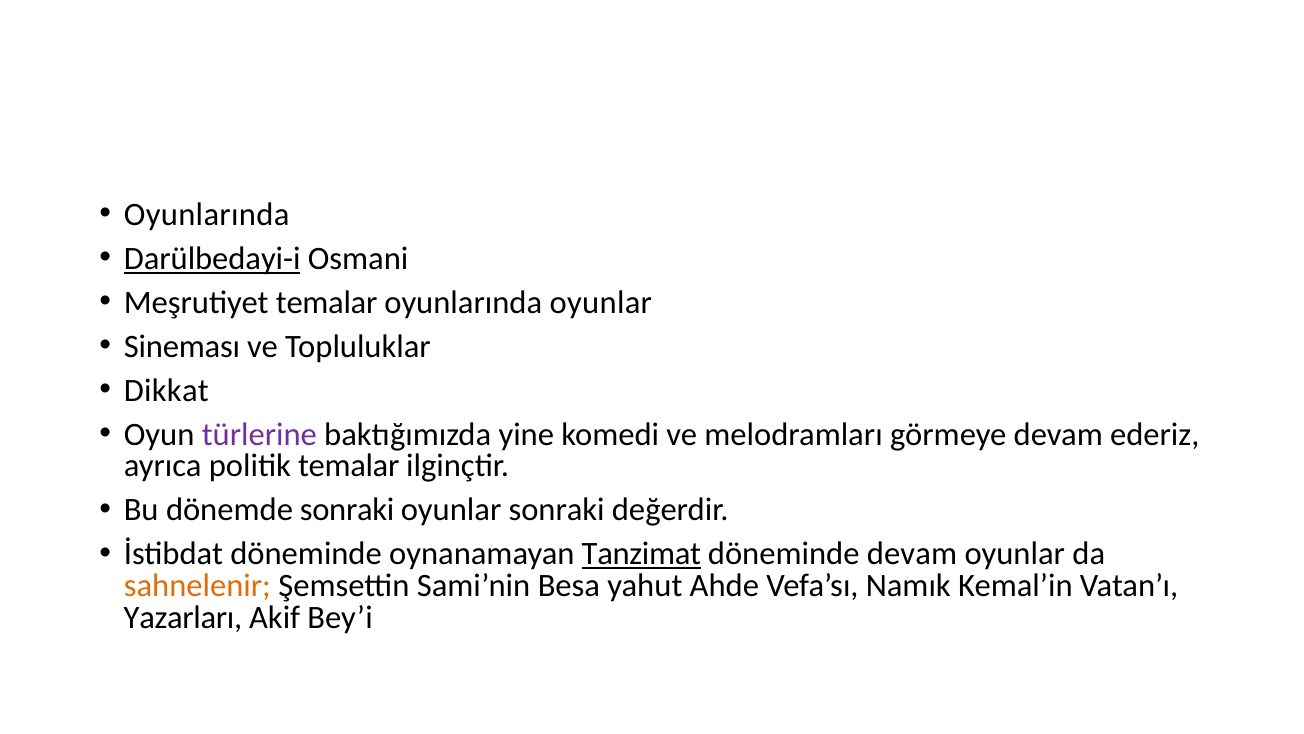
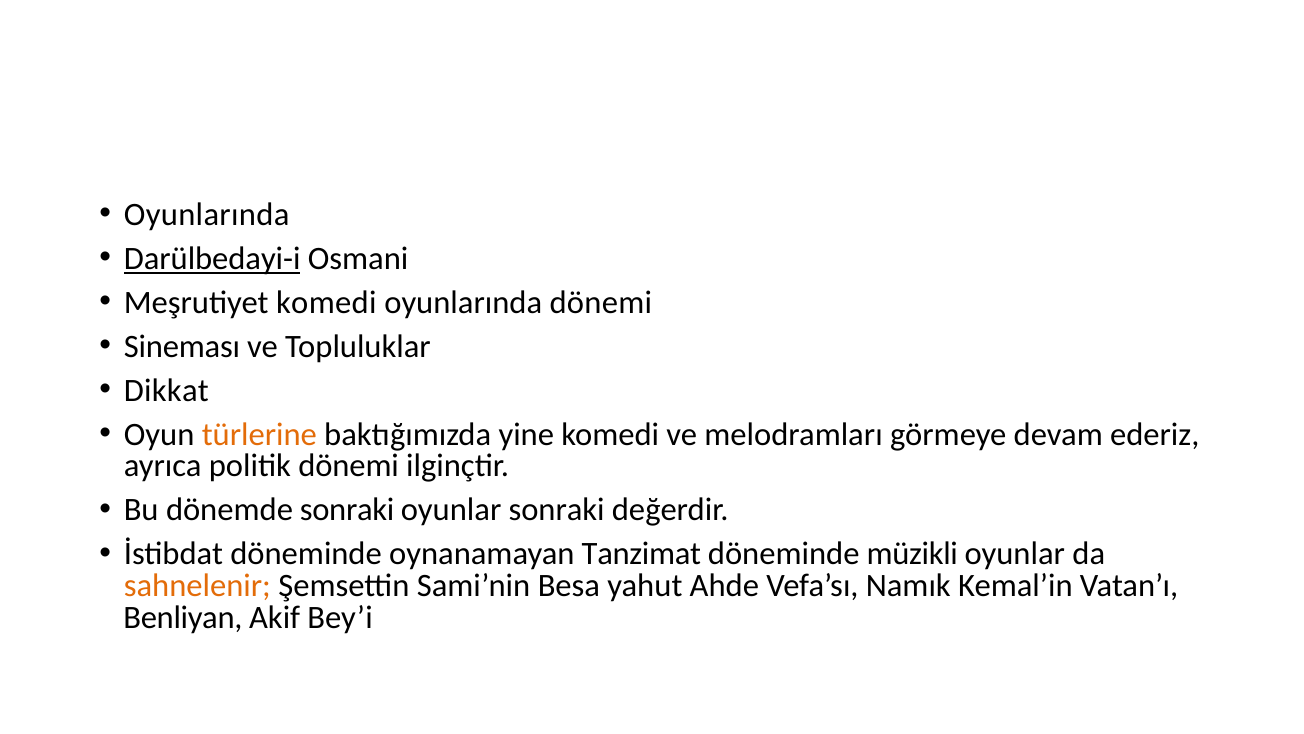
Meşrutiyet temalar: temalar -> komedi
oyunlarında oyunlar: oyunlar -> dönemi
türlerine colour: purple -> orange
politik temalar: temalar -> dönemi
Tanzimat underline: present -> none
döneminde devam: devam -> müzikli
Yazarları: Yazarları -> Benliyan
